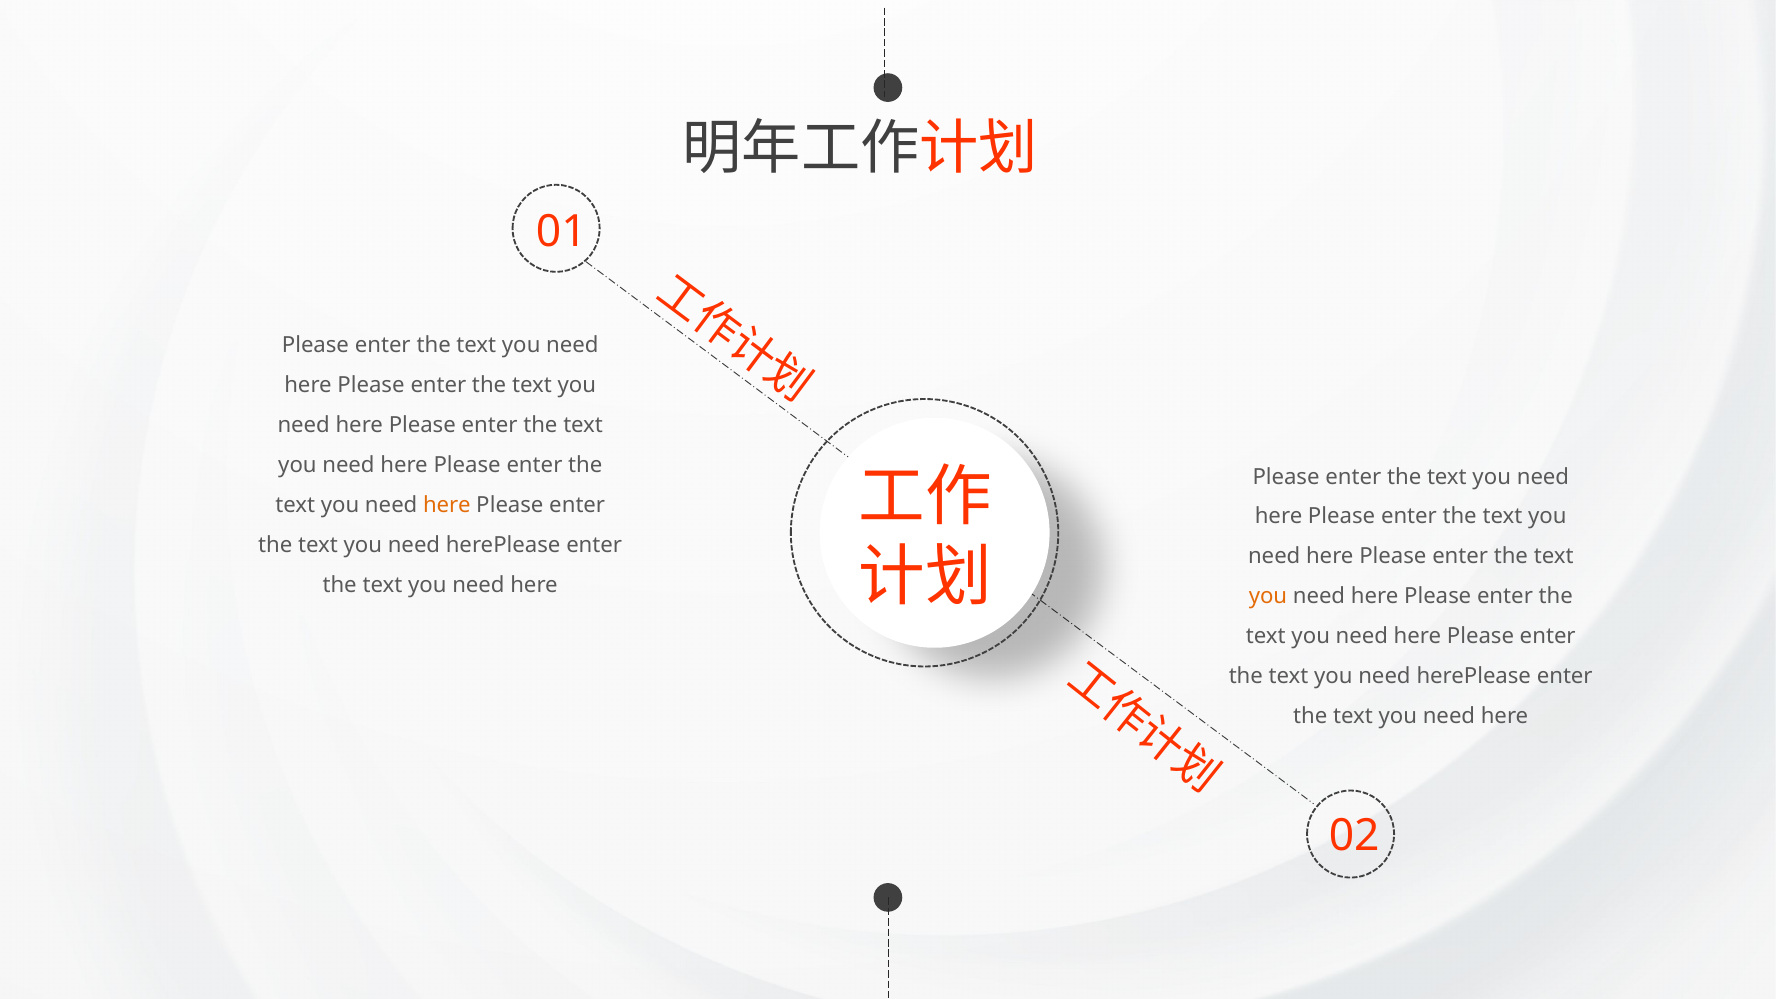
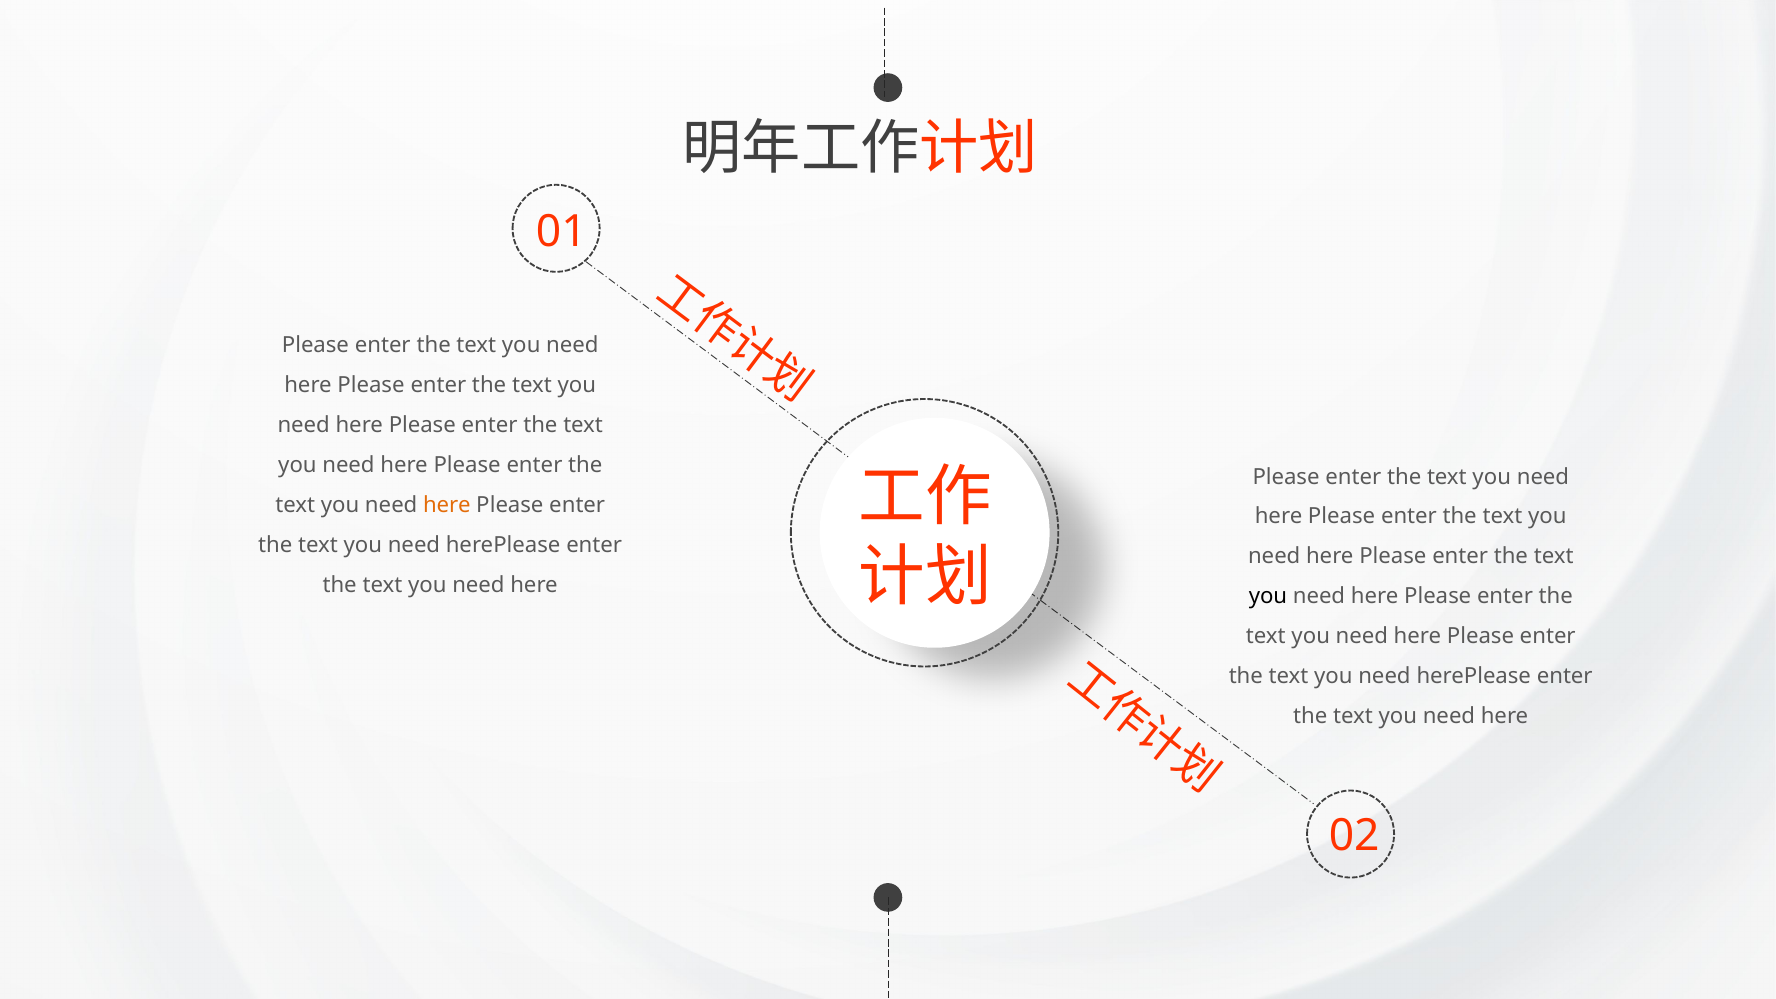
you at (1268, 597) colour: orange -> black
